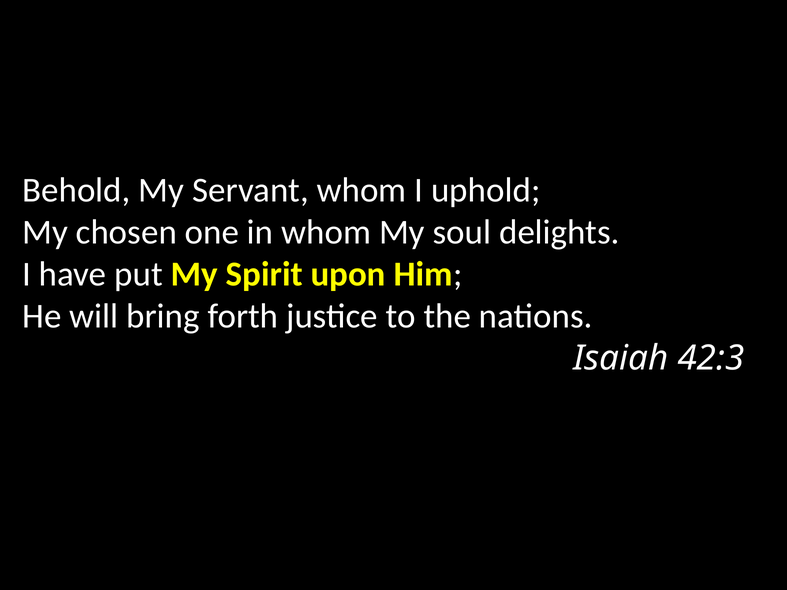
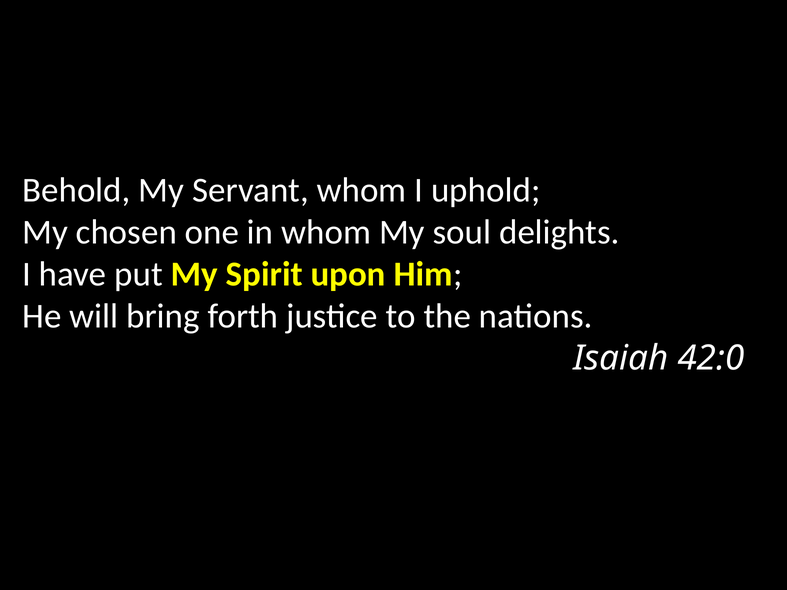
42:3: 42:3 -> 42:0
